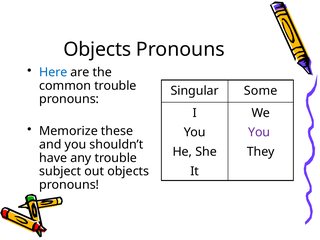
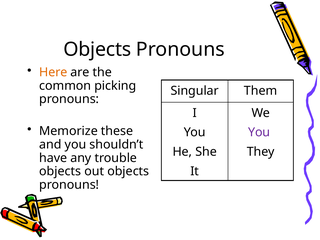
Here colour: blue -> orange
common trouble: trouble -> picking
Some: Some -> Them
subject at (60, 171): subject -> objects
